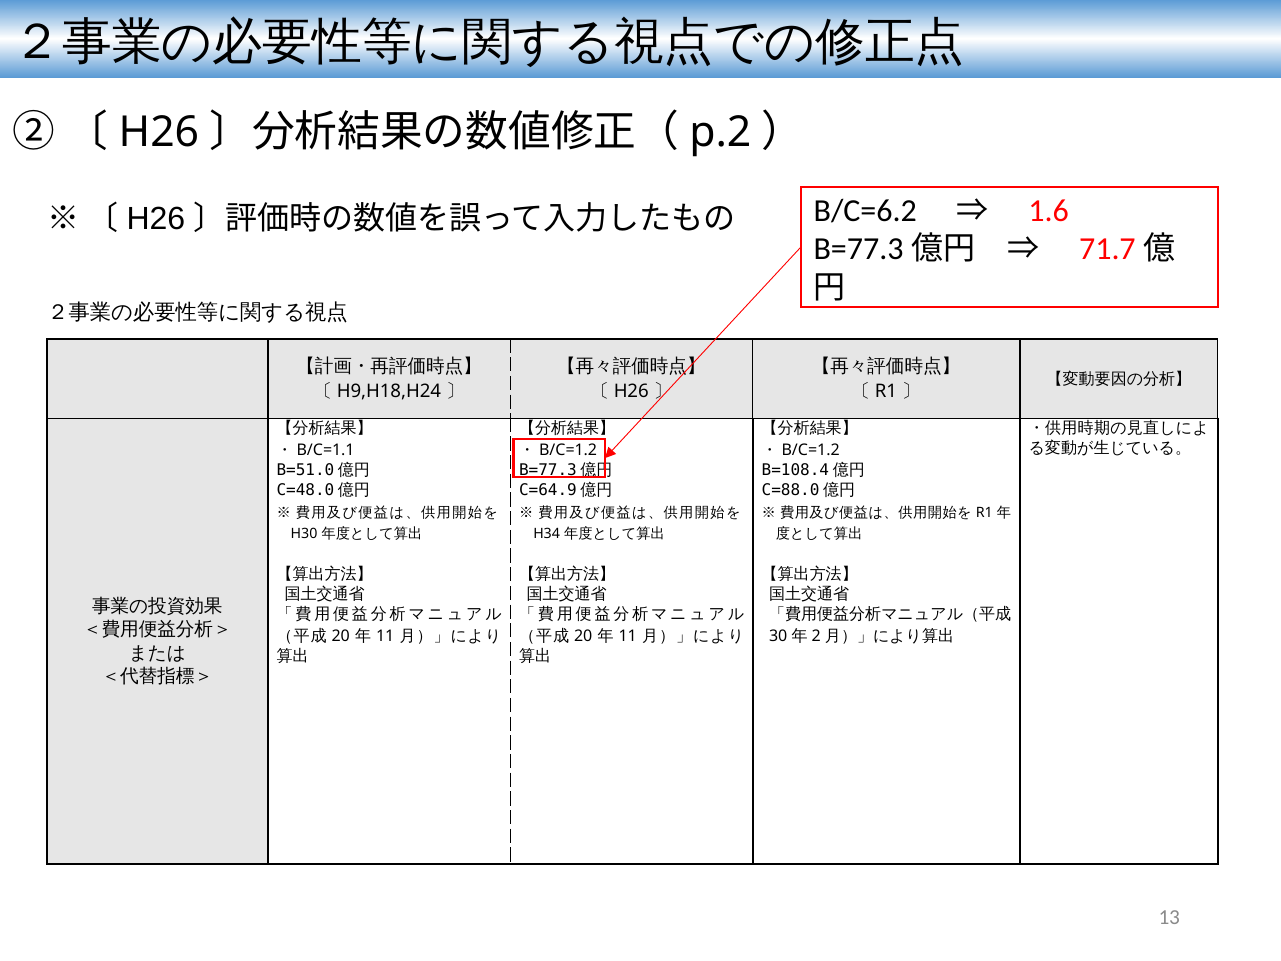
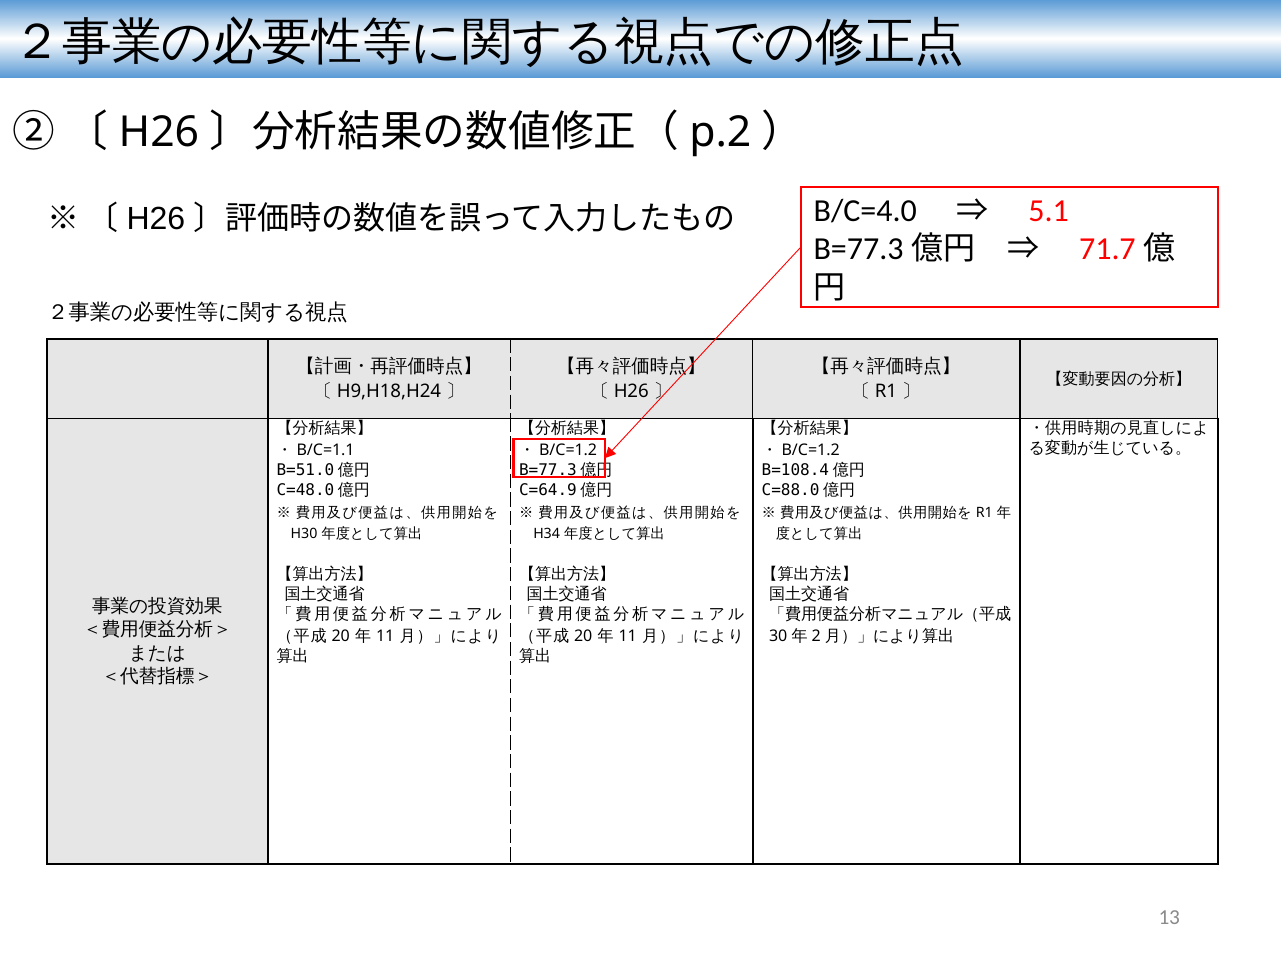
B/C=6.2: B/C=6.2 -> B/C=4.0
1.6: 1.6 -> 5.1
